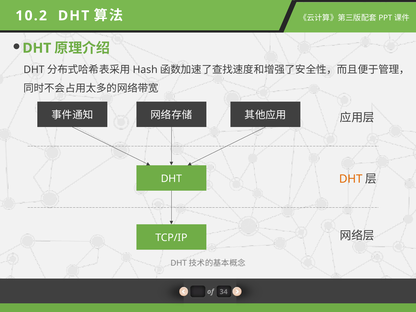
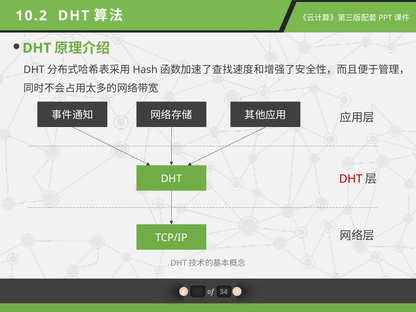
DHT at (351, 179) colour: orange -> red
